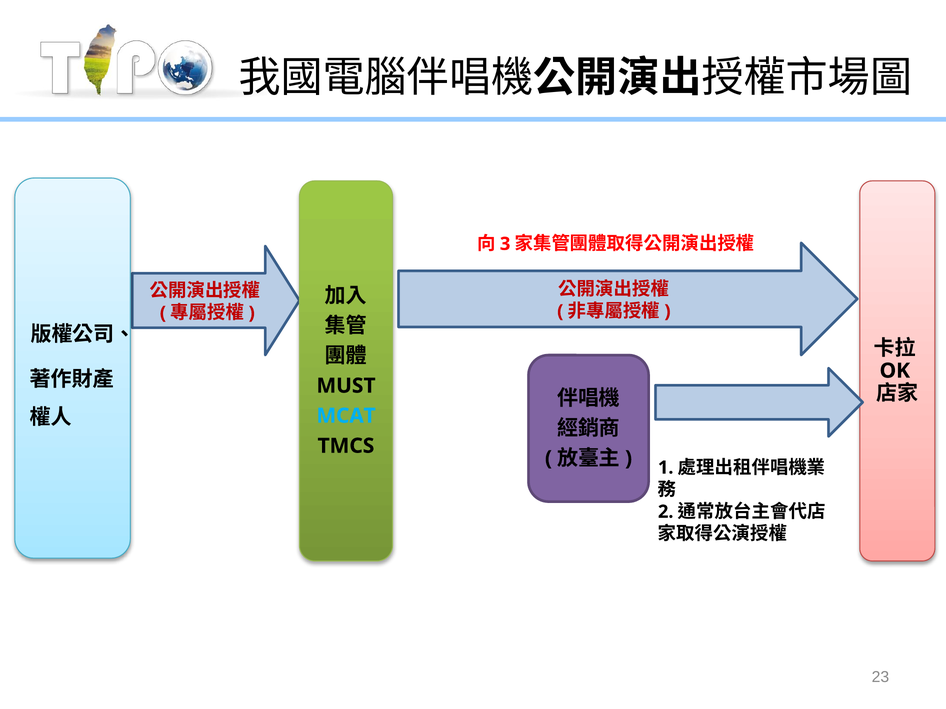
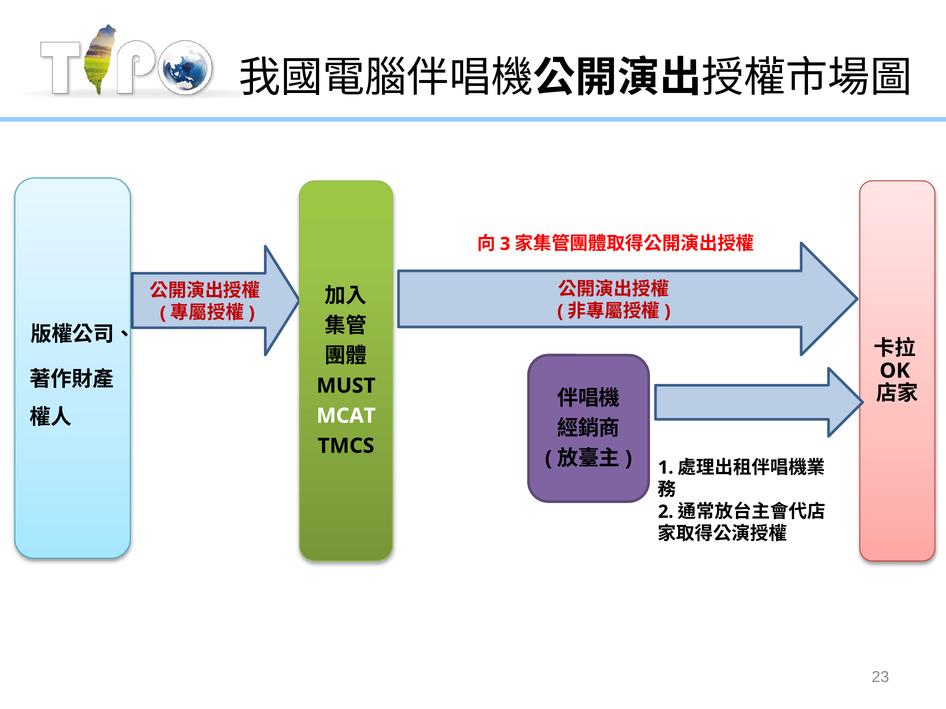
MCAT colour: light blue -> white
